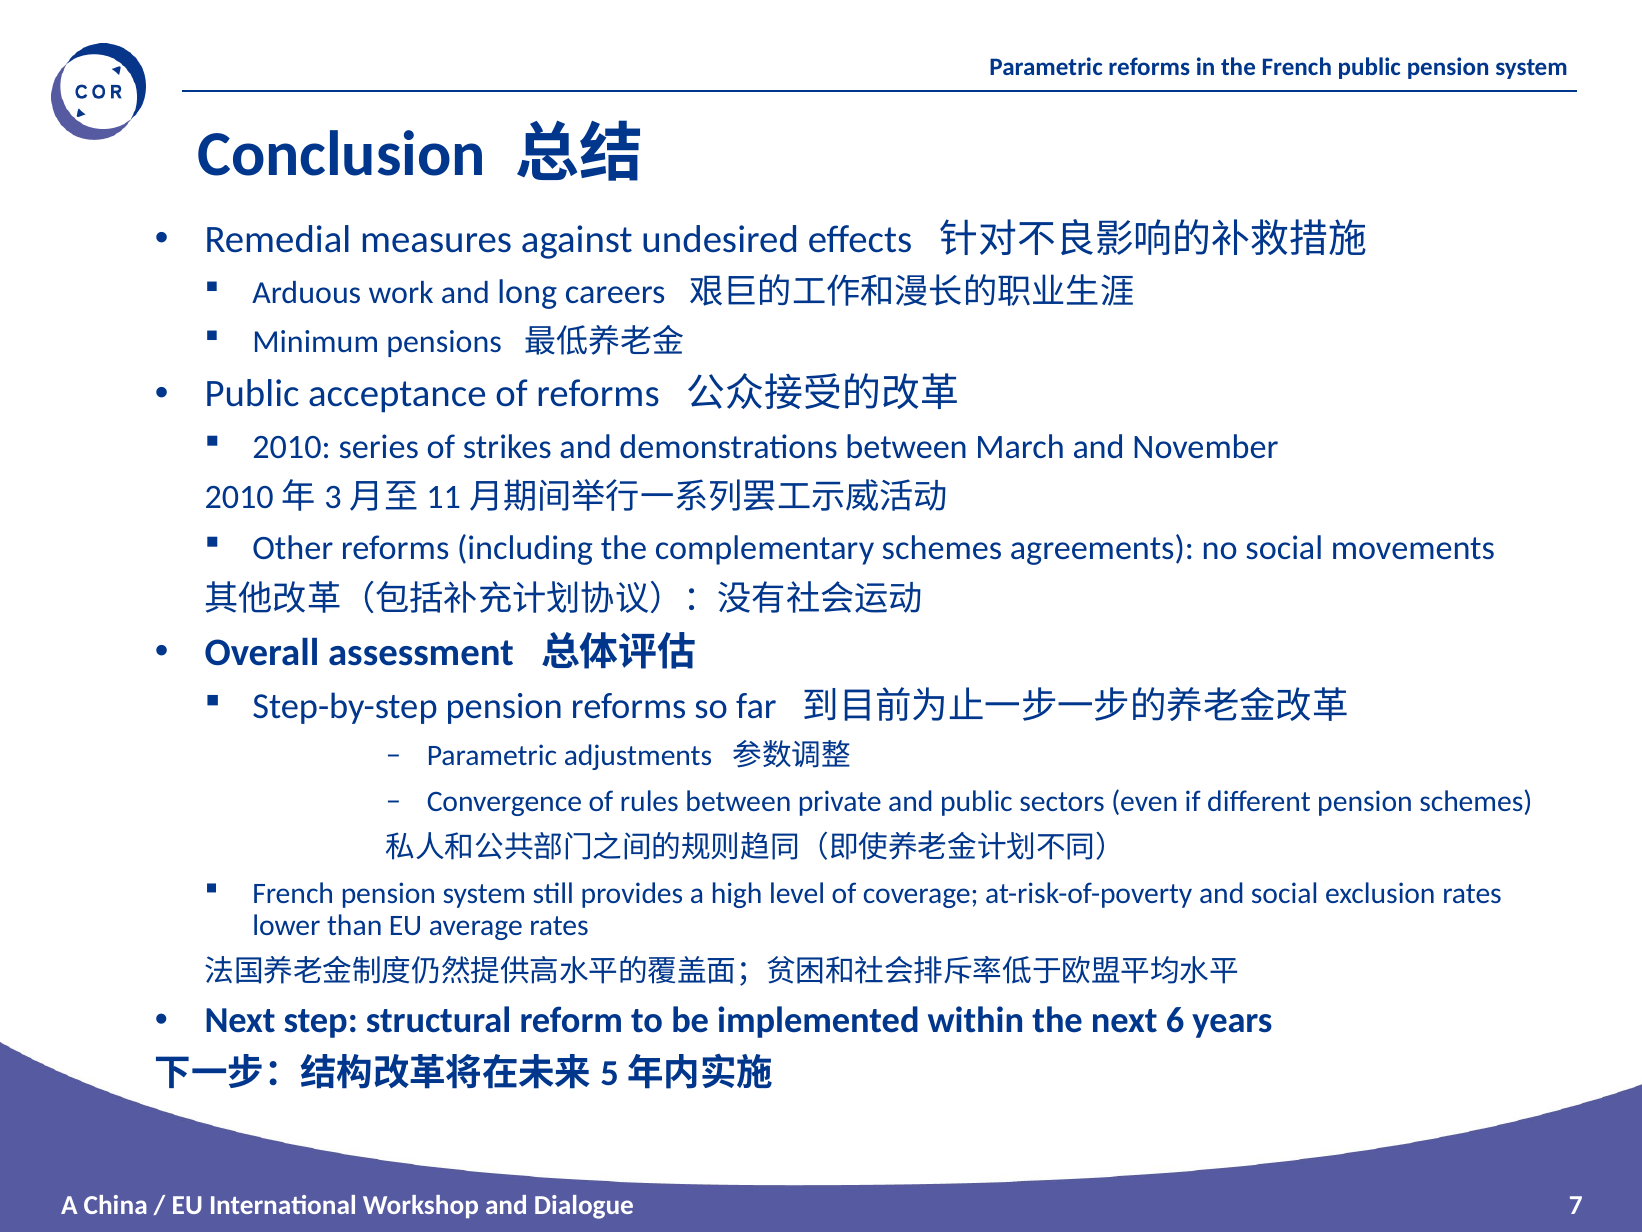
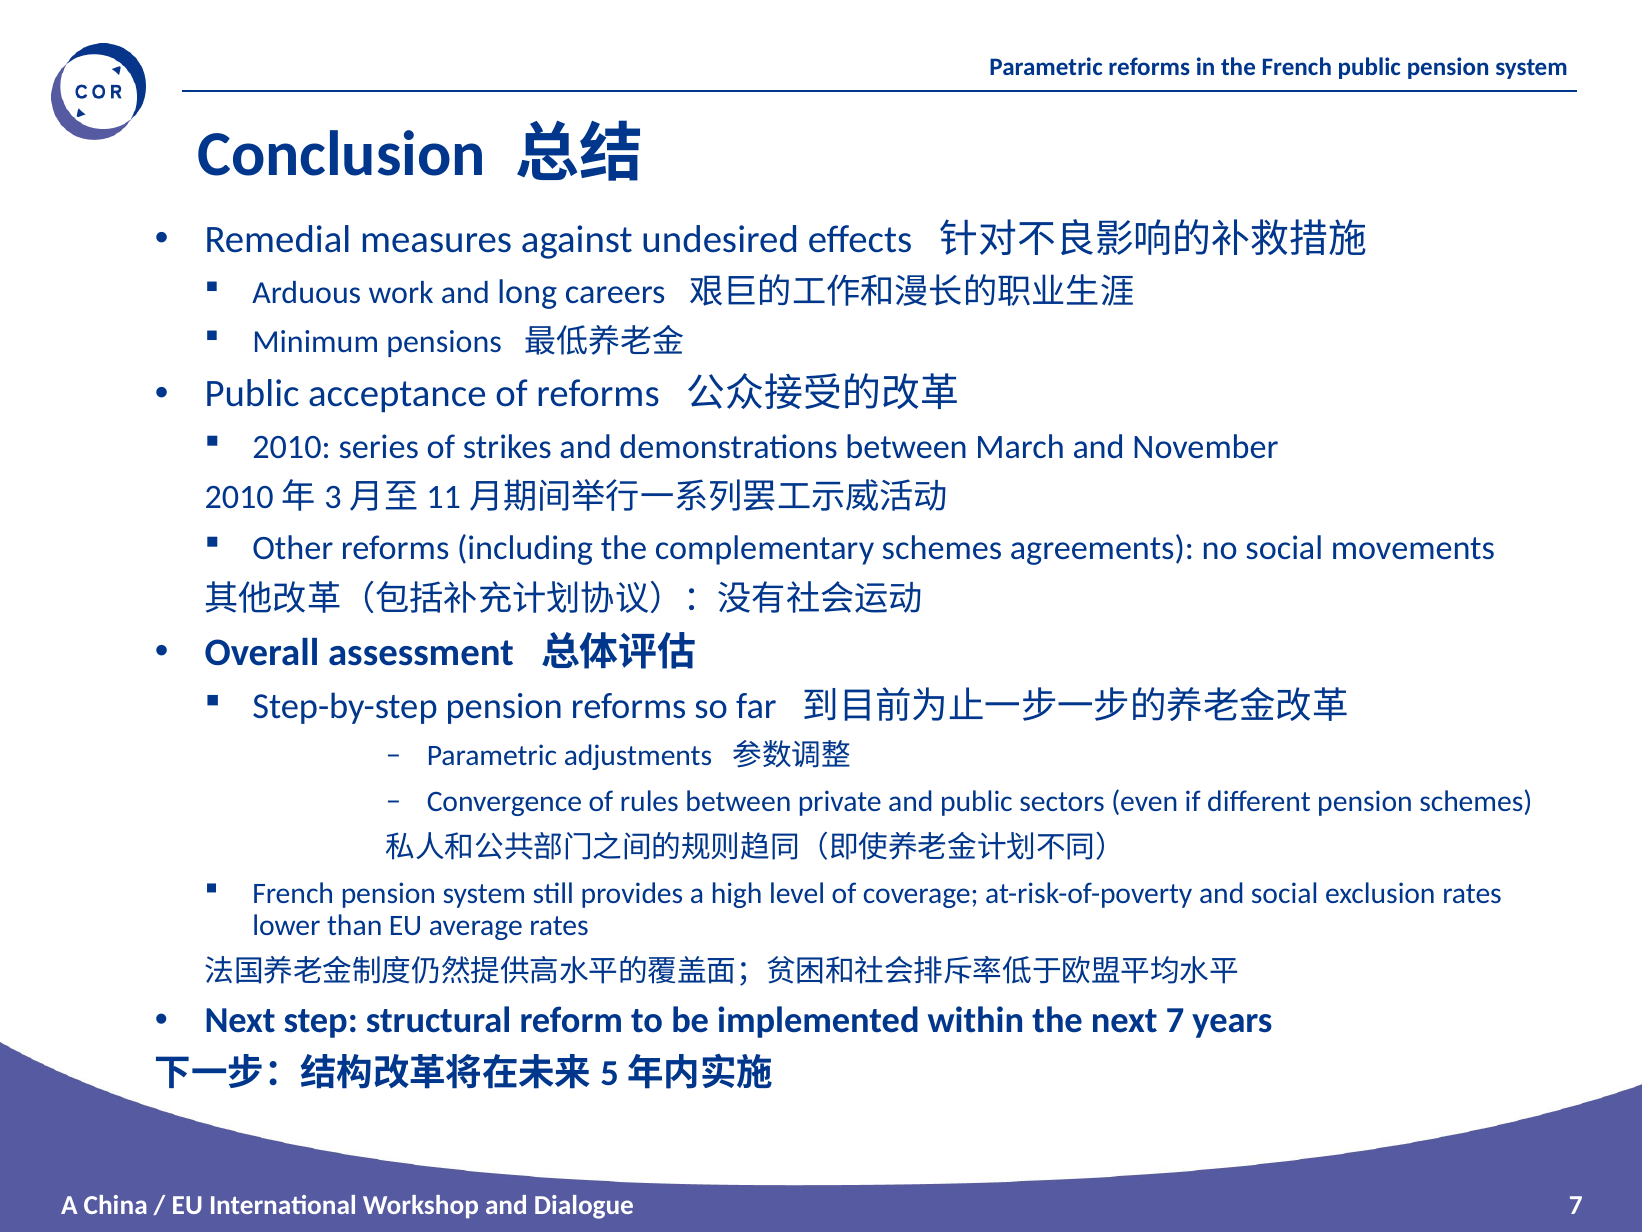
next 6: 6 -> 7
